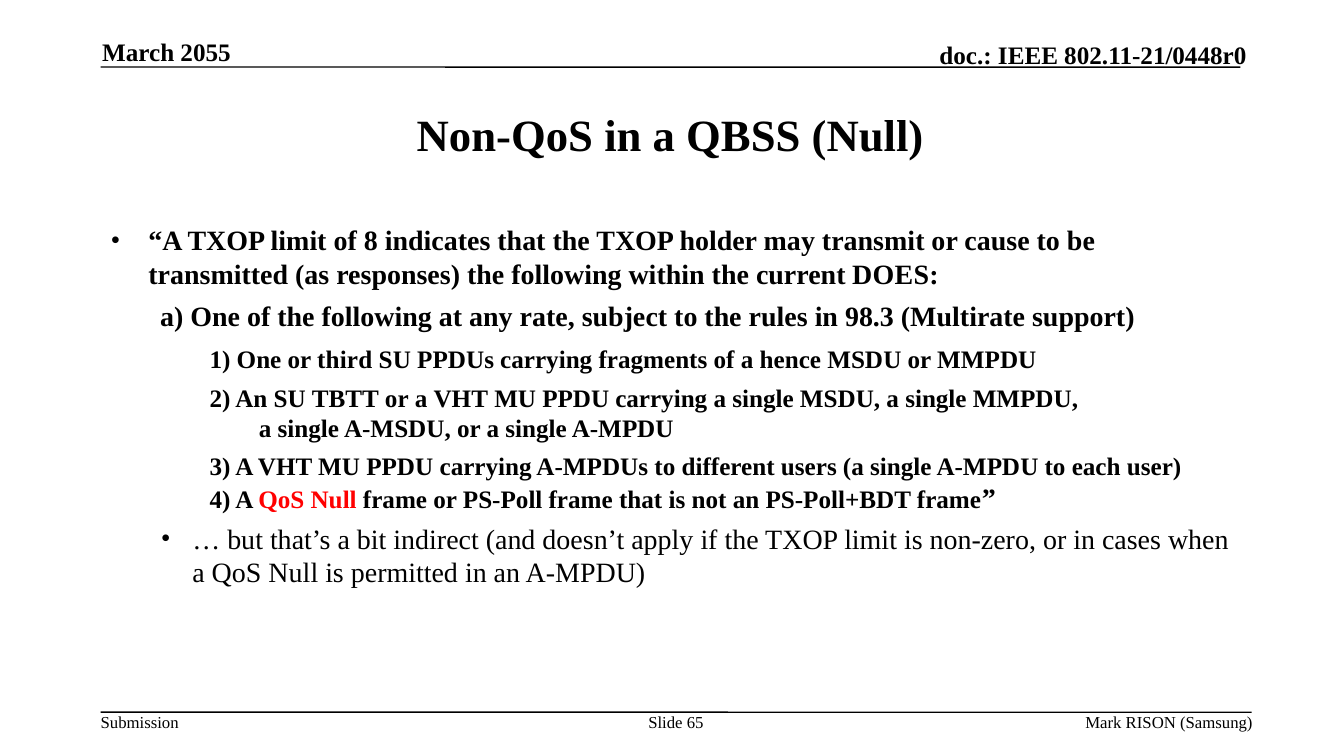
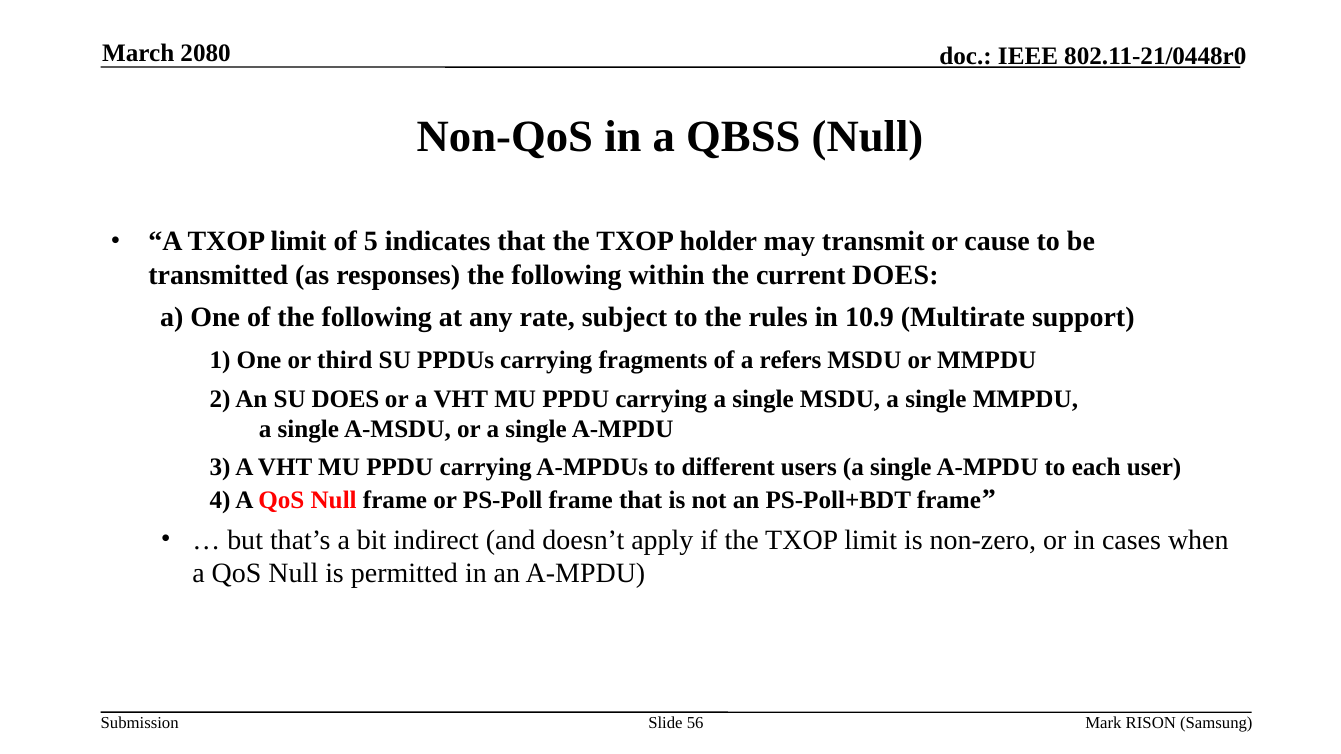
2055: 2055 -> 2080
8: 8 -> 5
98.3: 98.3 -> 10.9
hence: hence -> refers
SU TBTT: TBTT -> DOES
65: 65 -> 56
